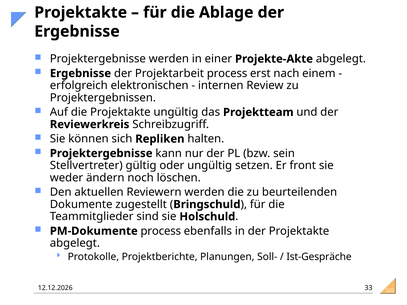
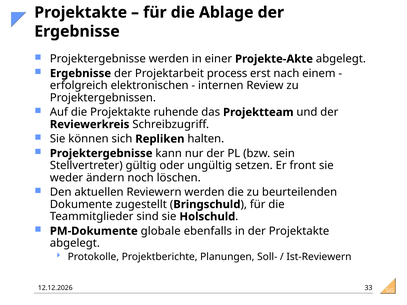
Projektakte ungültig: ungültig -> ruhende
PM-Dokumente process: process -> globale
Ist-Gespräche: Ist-Gespräche -> Ist-Reviewern
